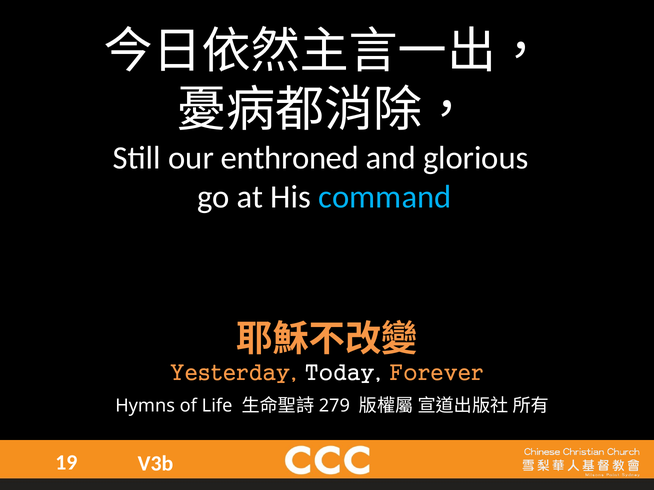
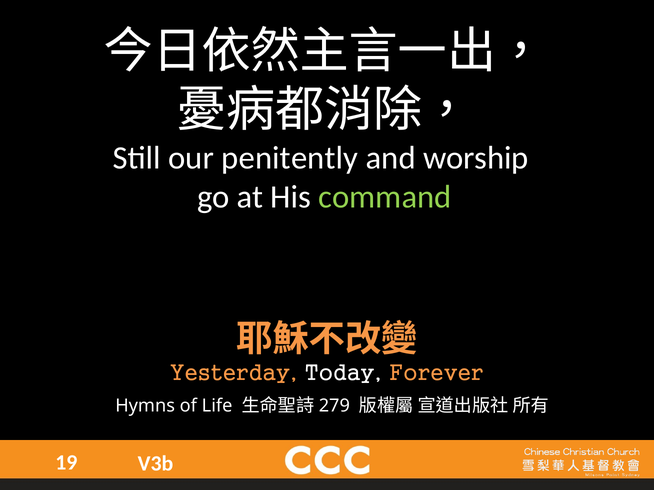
enthroned: enthroned -> penitently
glorious: glorious -> worship
command colour: light blue -> light green
